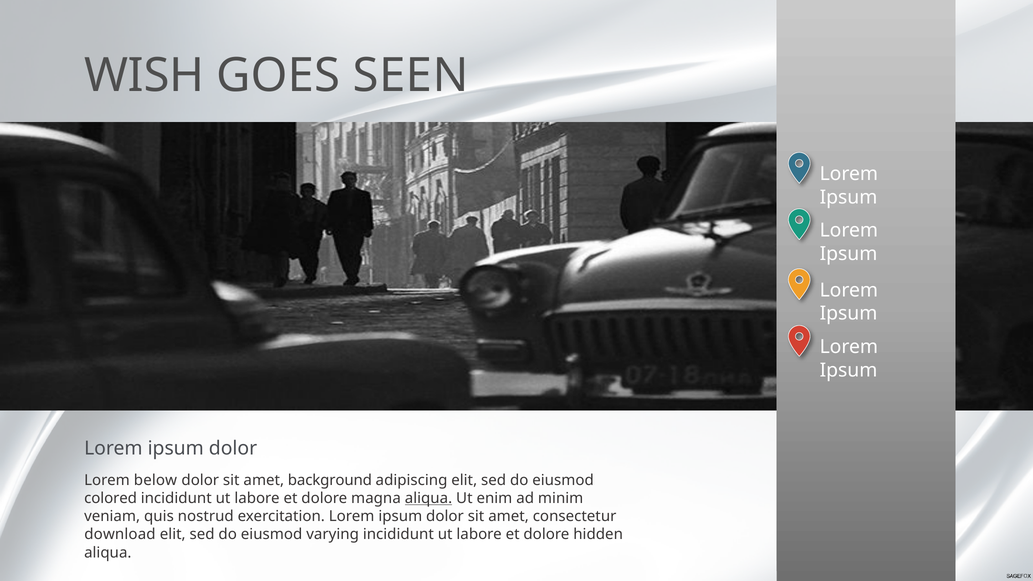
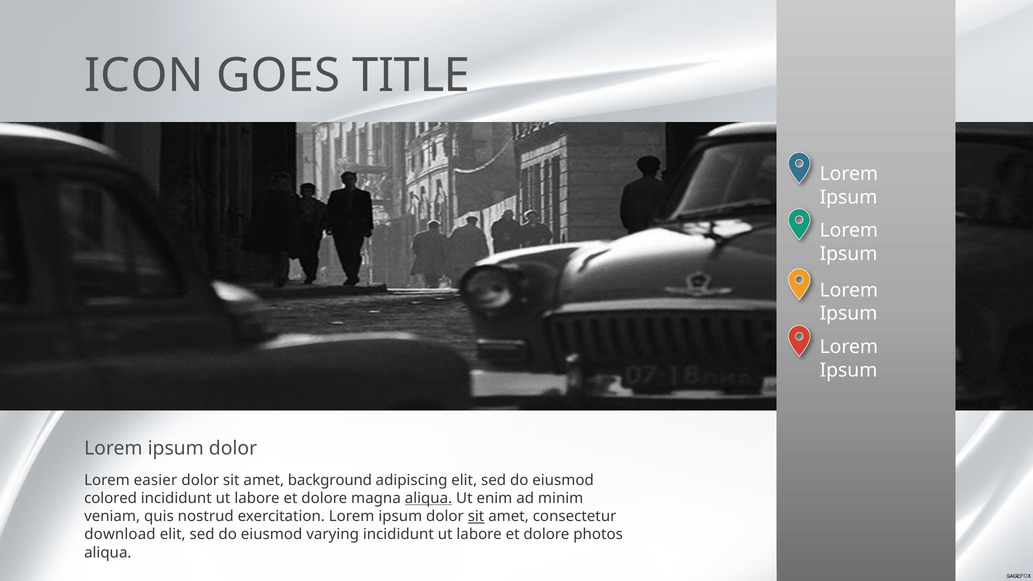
WISH: WISH -> ICON
SEEN: SEEN -> TITLE
below: below -> easier
sit at (476, 516) underline: none -> present
hidden: hidden -> photos
